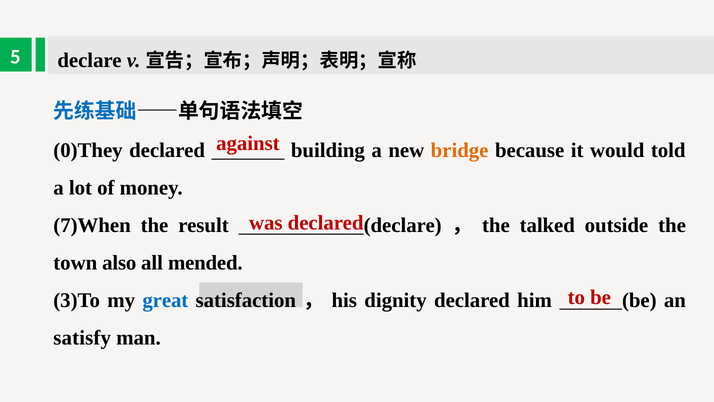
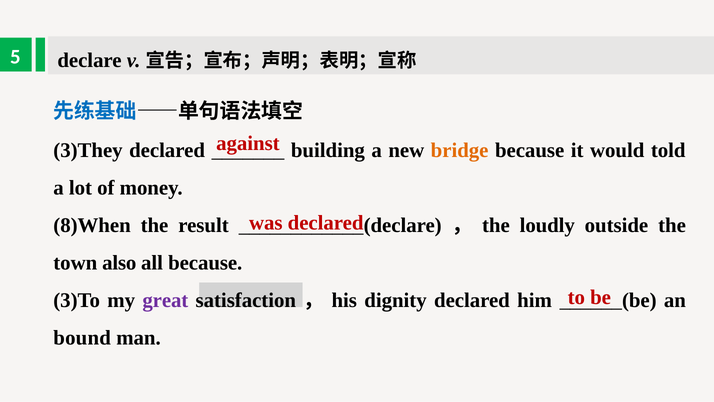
0)They: 0)They -> 3)They
7)When: 7)When -> 8)When
talked: talked -> loudly
all mended: mended -> because
great colour: blue -> purple
satisfy: satisfy -> bound
